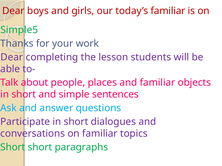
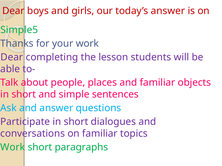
today’s familiar: familiar -> answer
Short at (13, 148): Short -> Work
